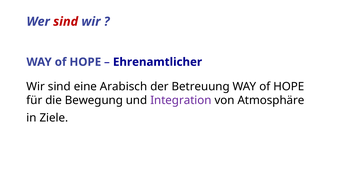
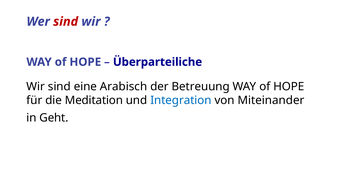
Ehrenamtlicher: Ehrenamtlicher -> Überparteiliche
Bewegung: Bewegung -> Meditation
Integration colour: purple -> blue
Atmosphäre: Atmosphäre -> Miteinander
Ziele: Ziele -> Geht
